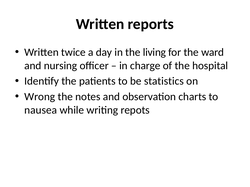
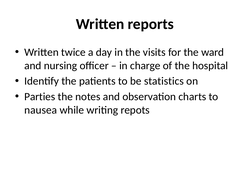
living: living -> visits
Wrong: Wrong -> Parties
